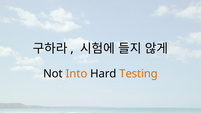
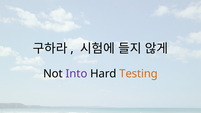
Into colour: orange -> purple
